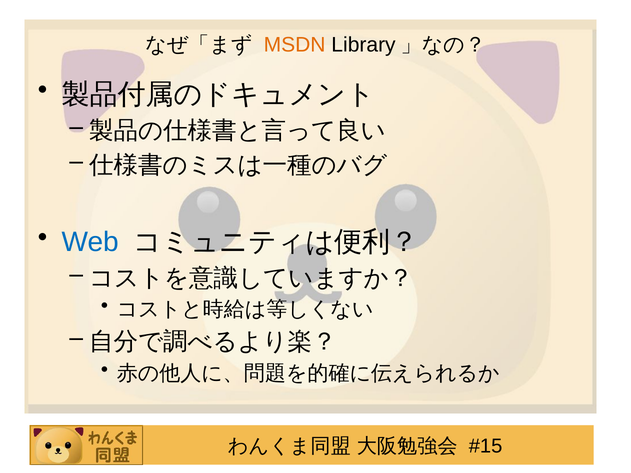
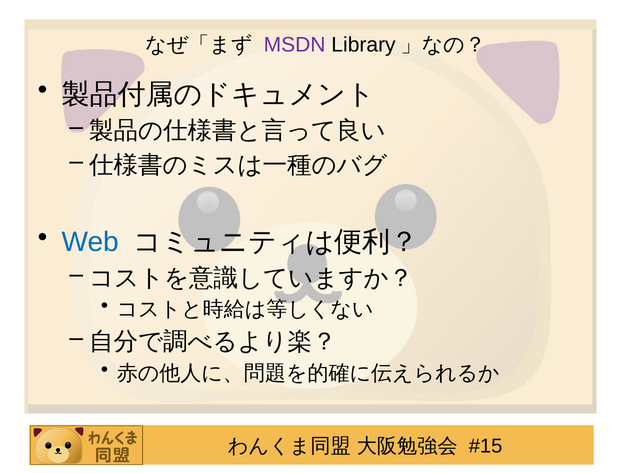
MSDN colour: orange -> purple
